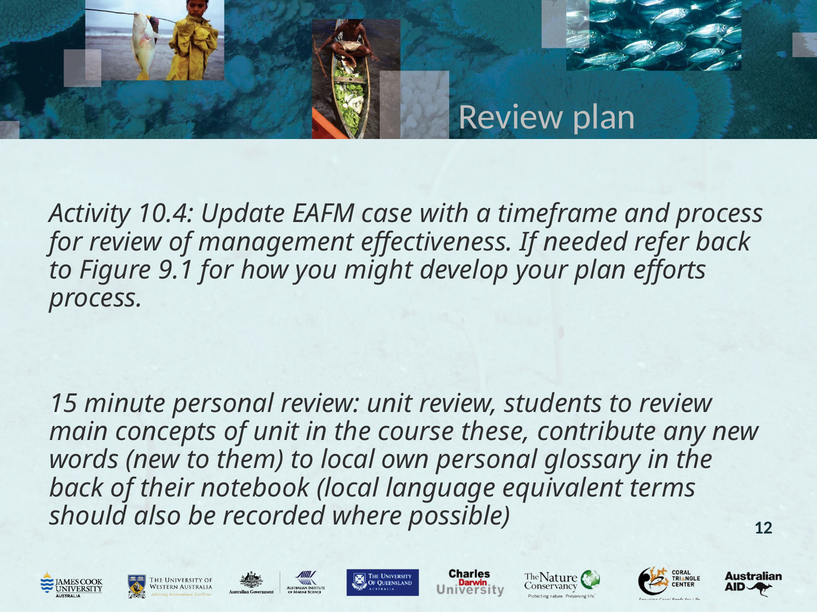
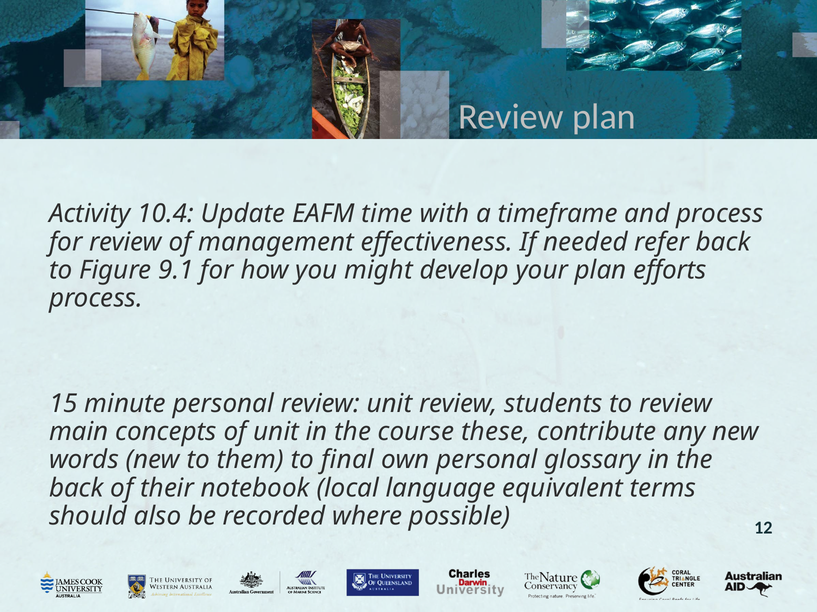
case: case -> time
to local: local -> final
